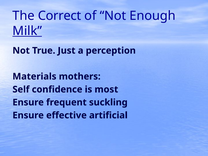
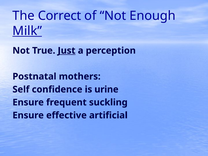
Just underline: none -> present
Materials: Materials -> Postnatal
most: most -> urine
